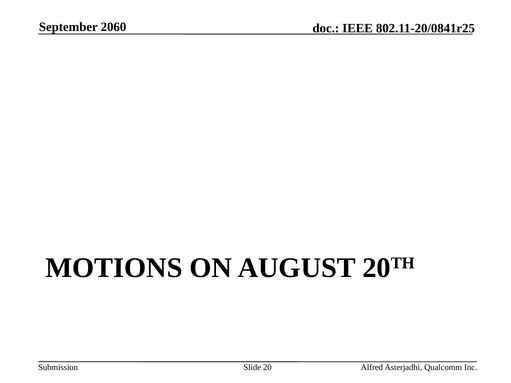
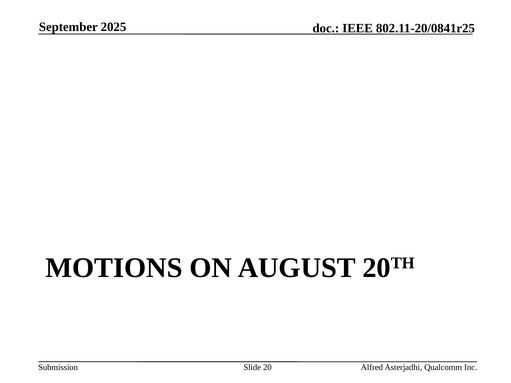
2060: 2060 -> 2025
